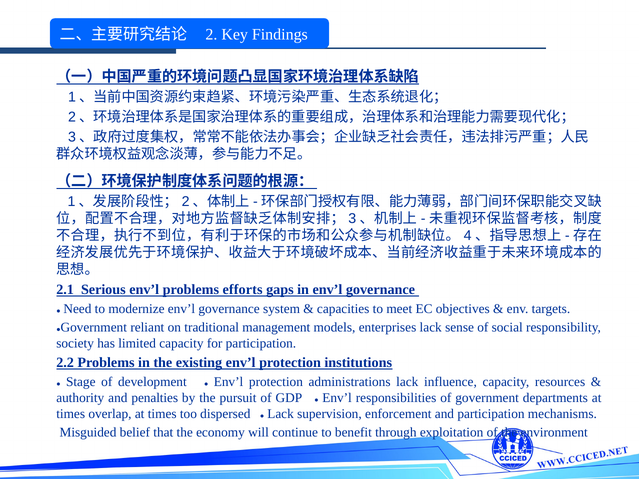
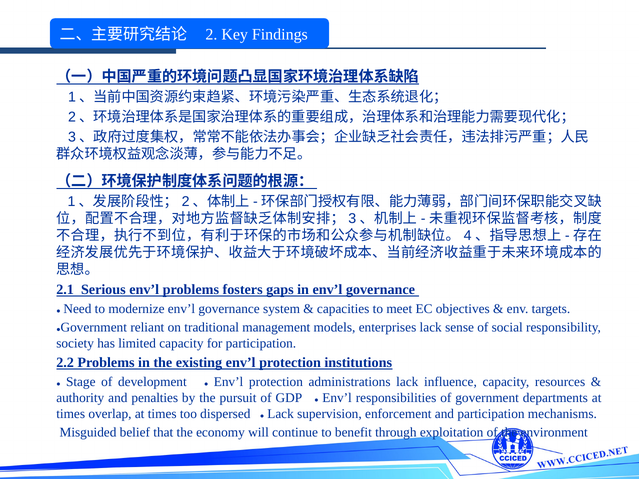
efforts: efforts -> fosters
